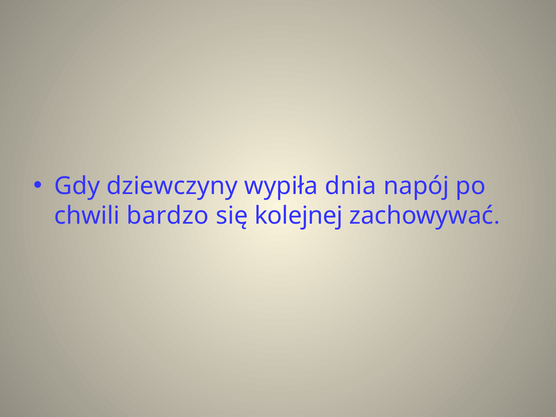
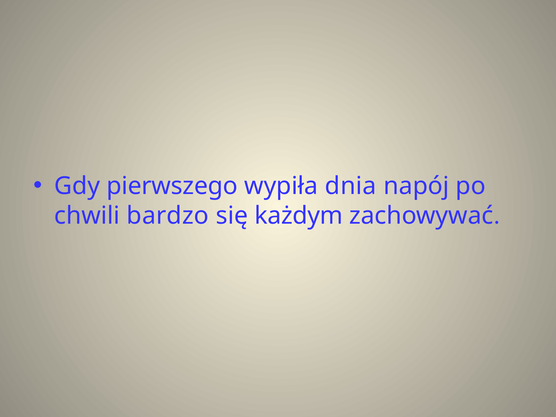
dziewczyny: dziewczyny -> pierwszego
kolejnej: kolejnej -> każdym
